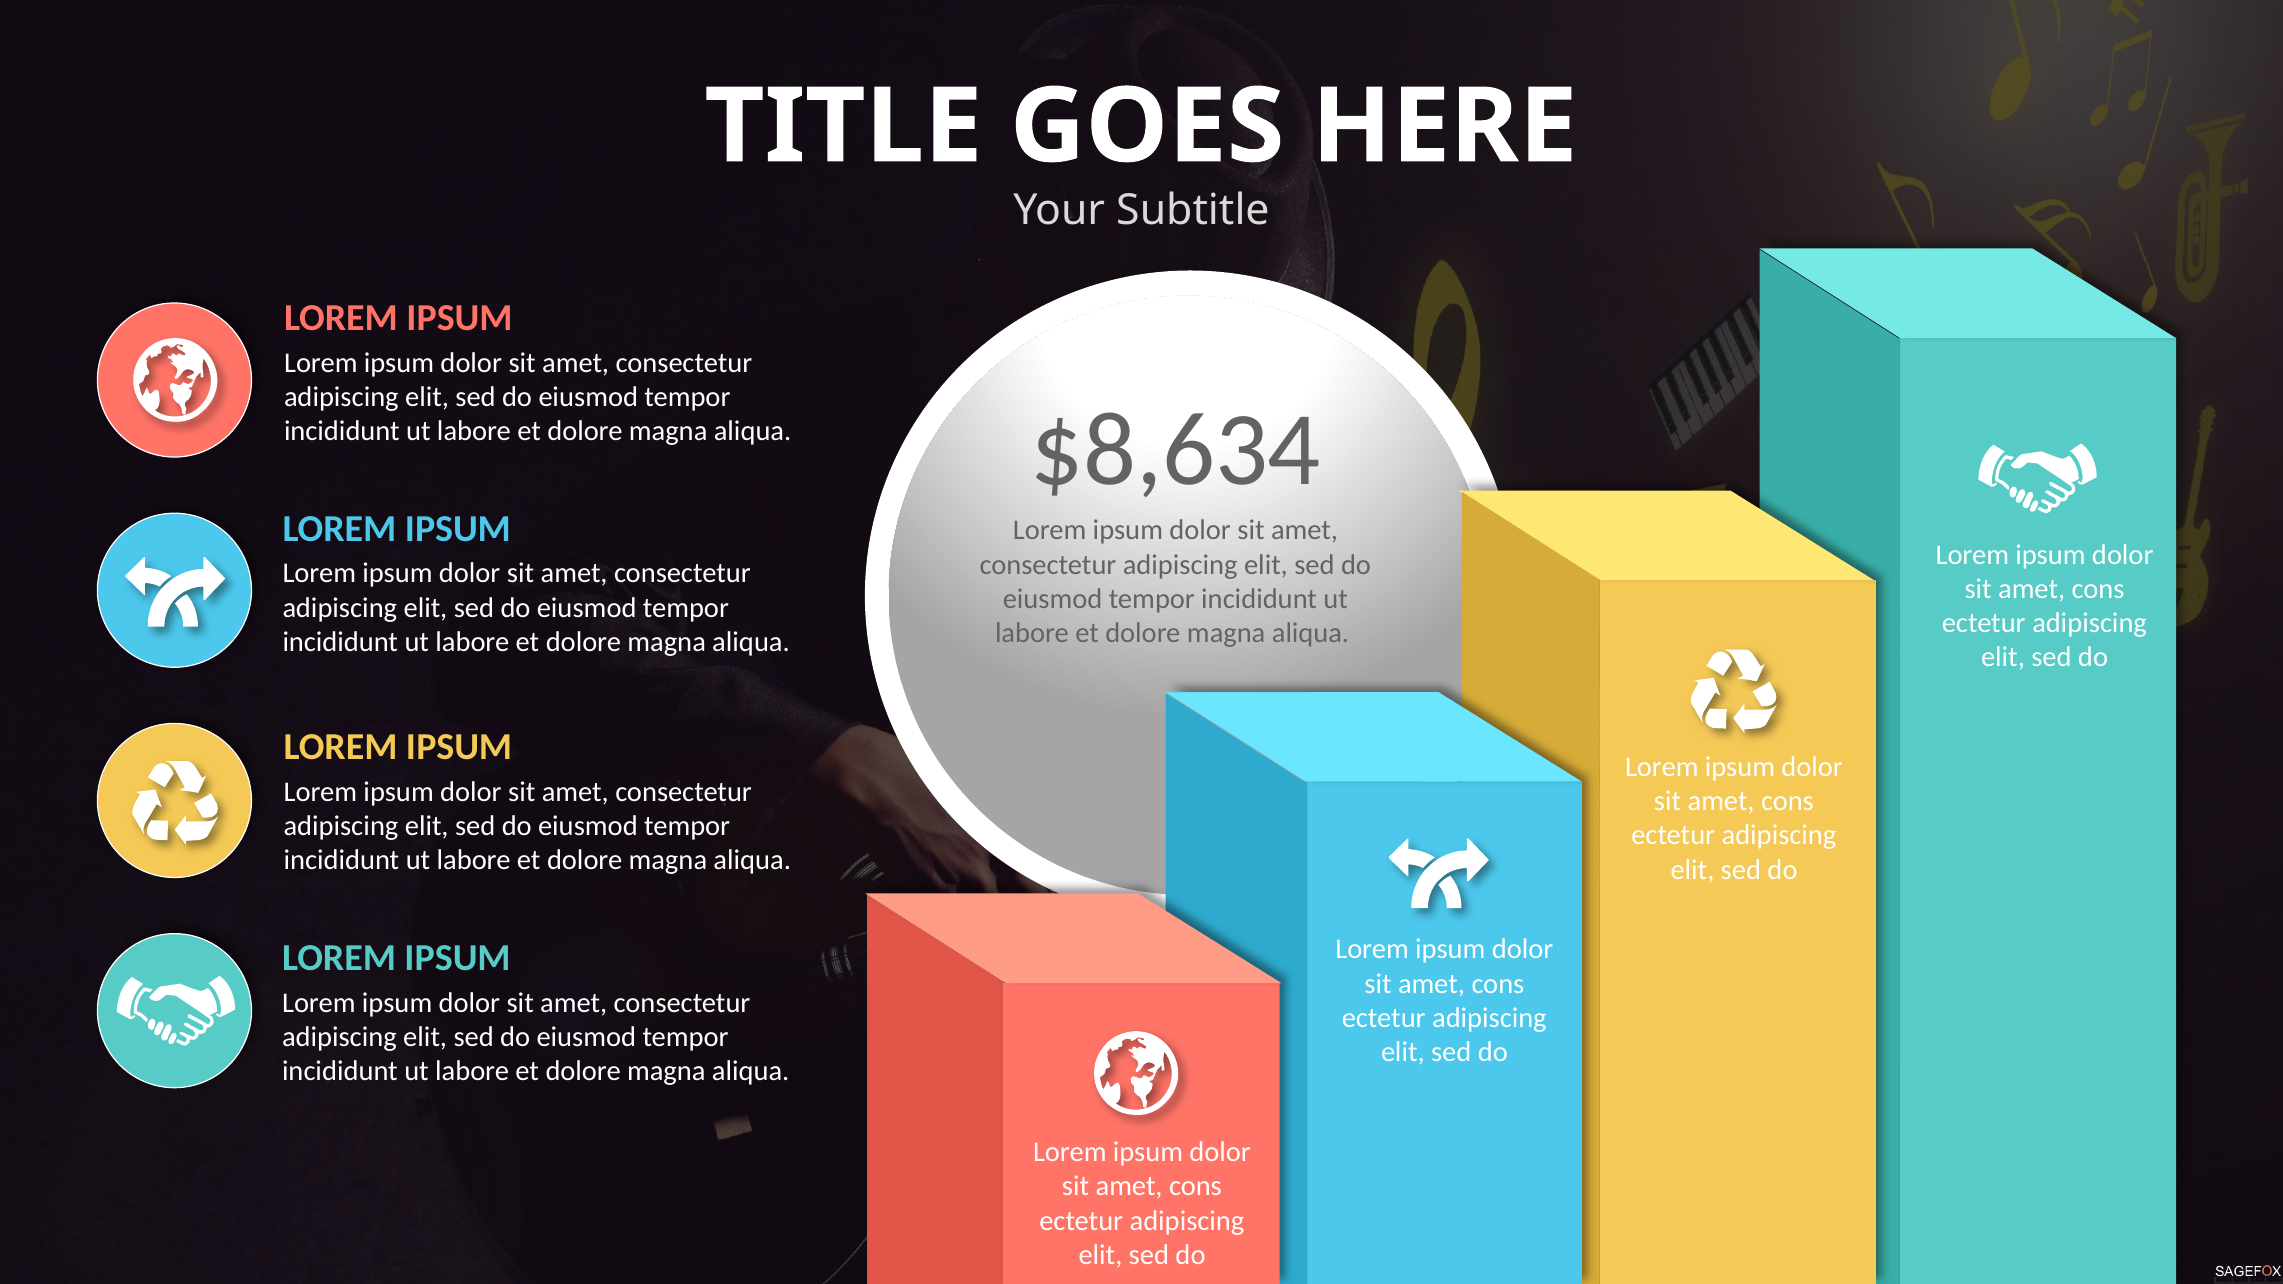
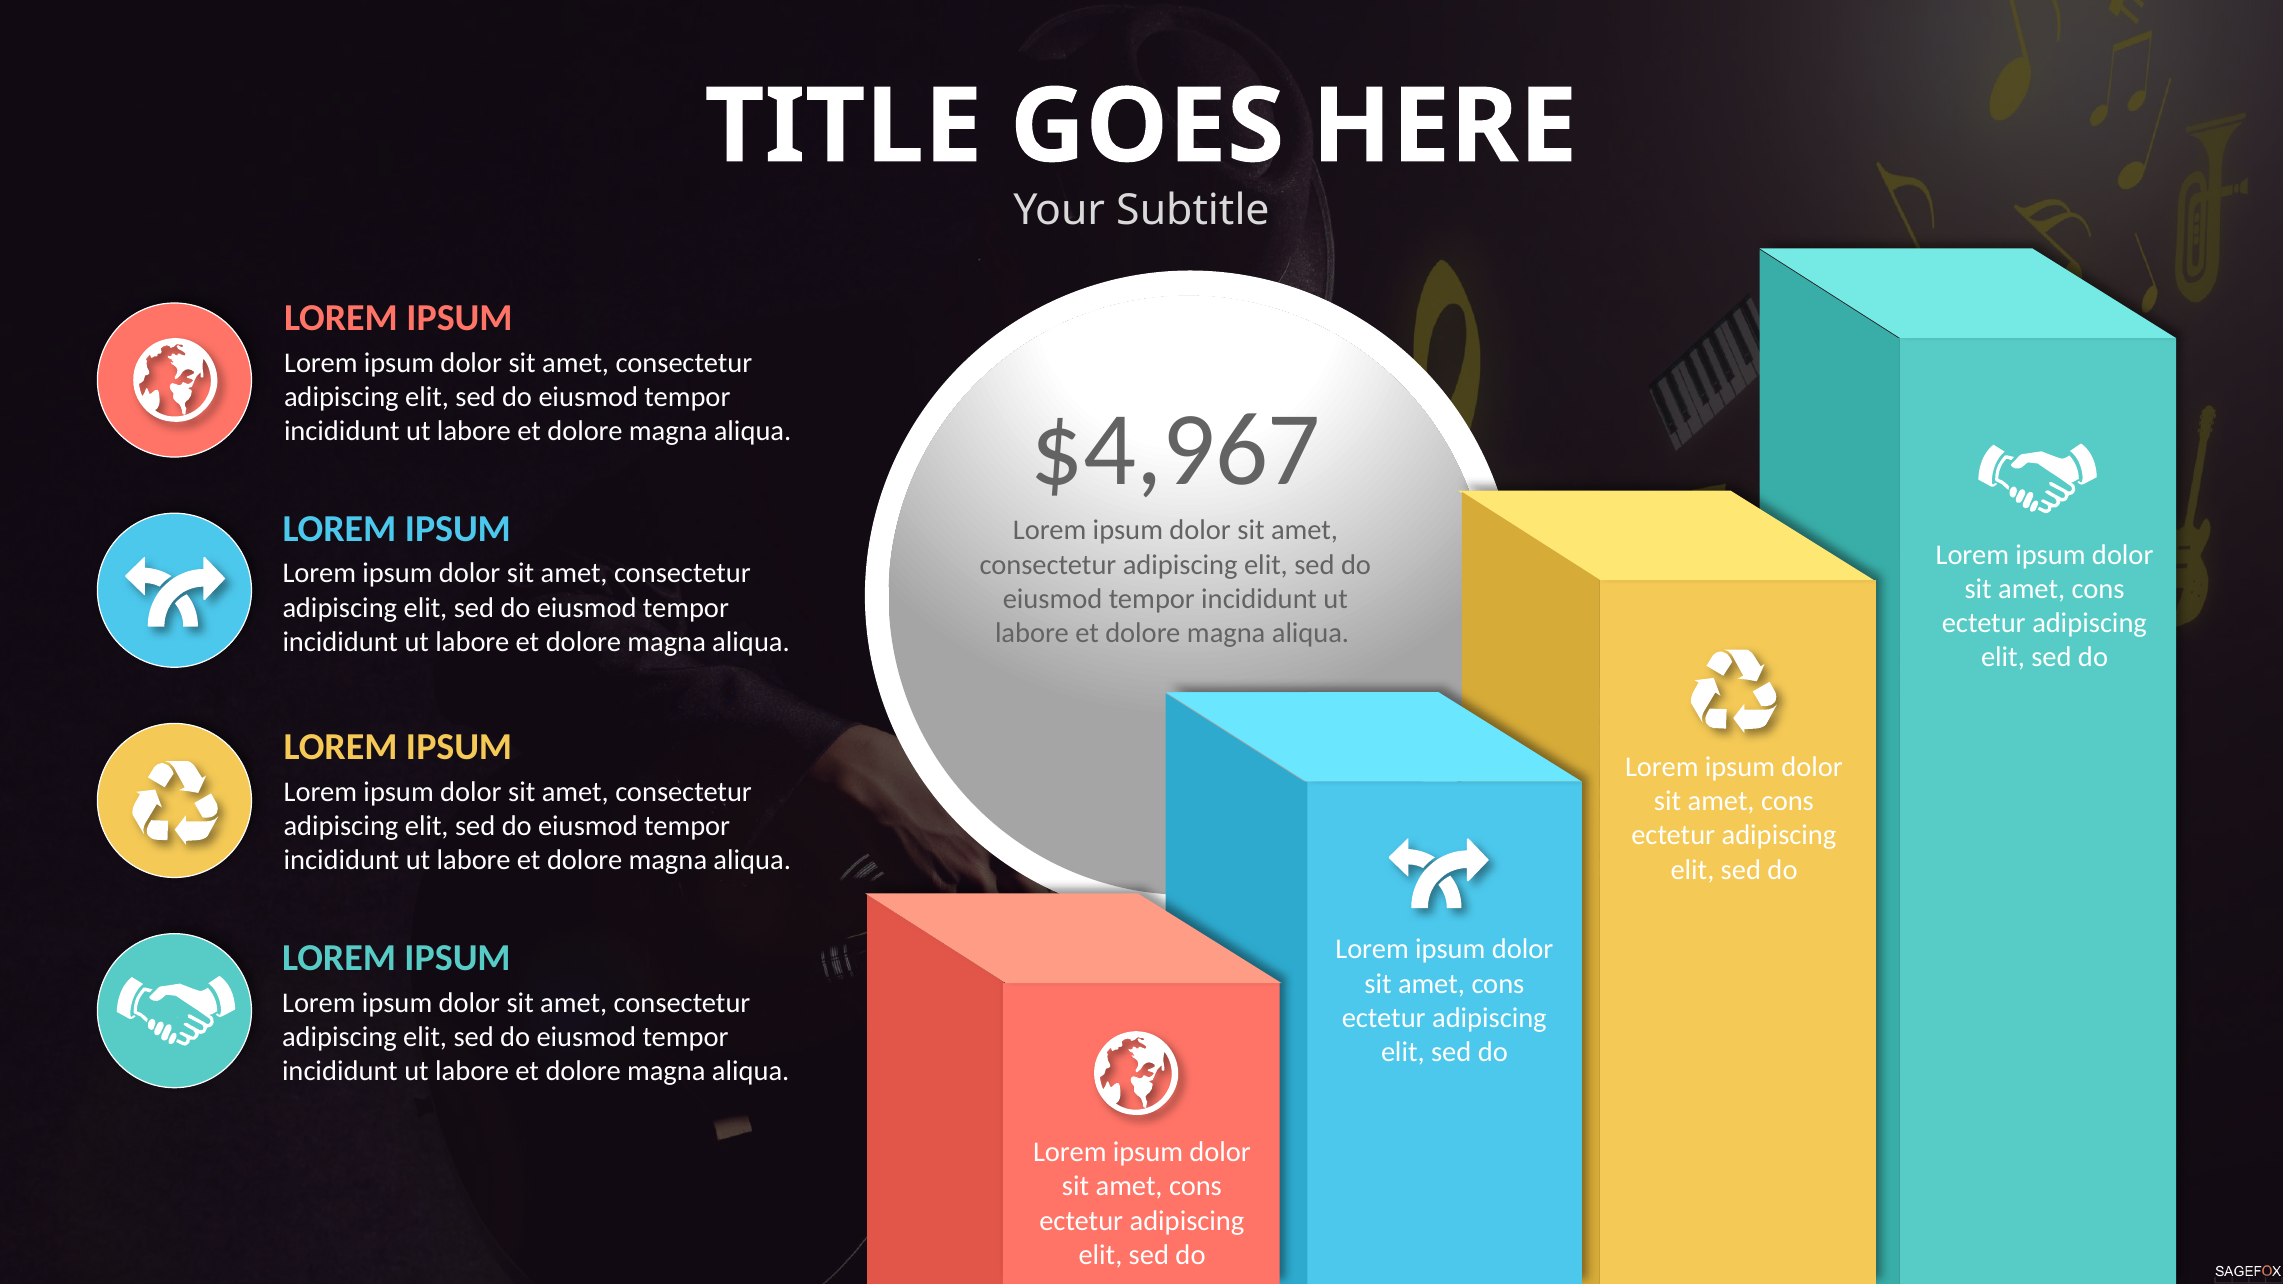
$8,634: $8,634 -> $4,967
